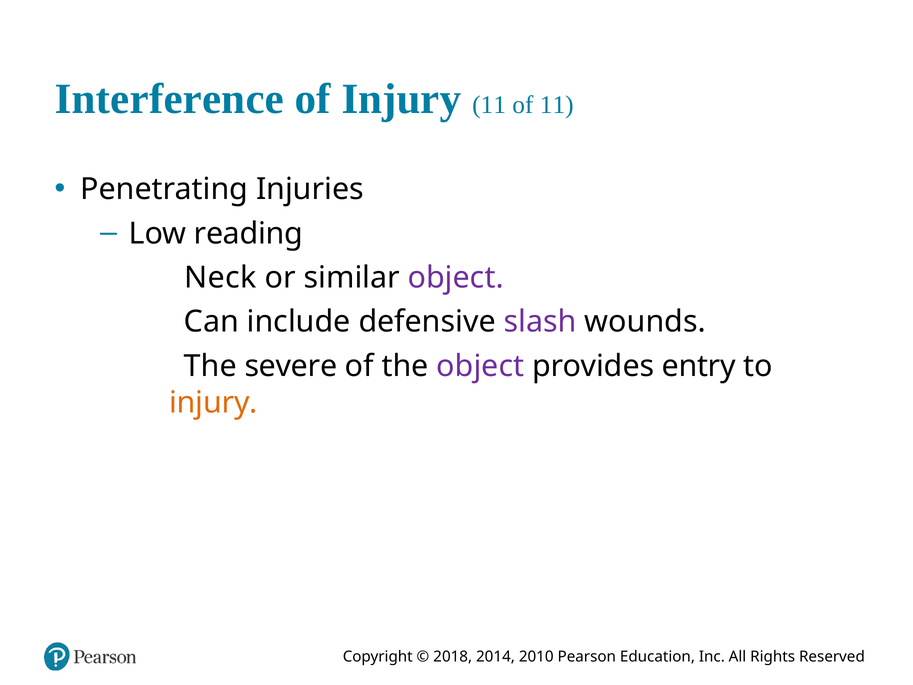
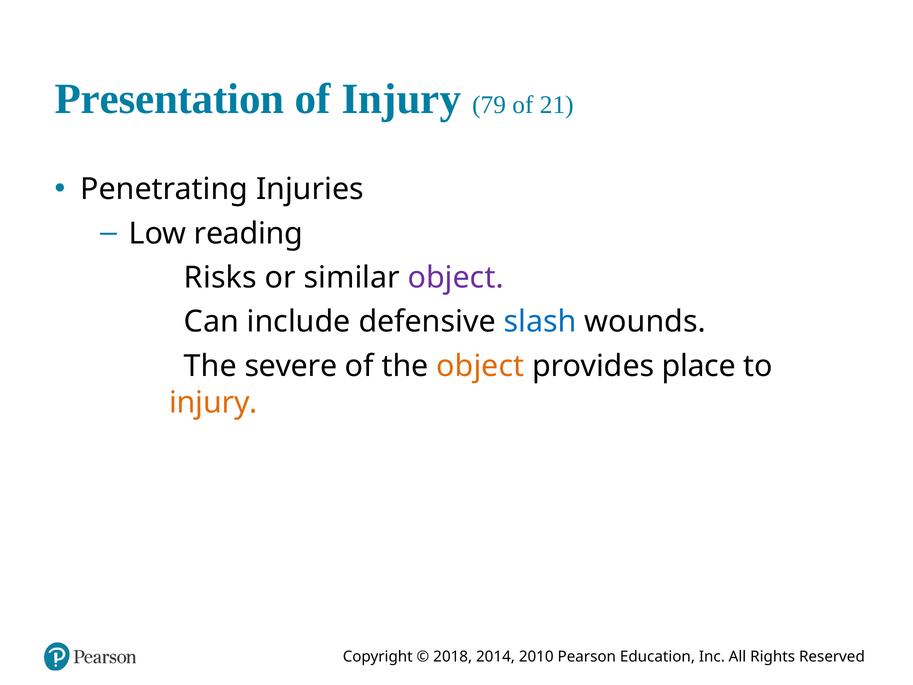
Interference: Interference -> Presentation
Injury 11: 11 -> 79
of 11: 11 -> 21
Neck: Neck -> Risks
slash colour: purple -> blue
object at (480, 366) colour: purple -> orange
entry: entry -> place
